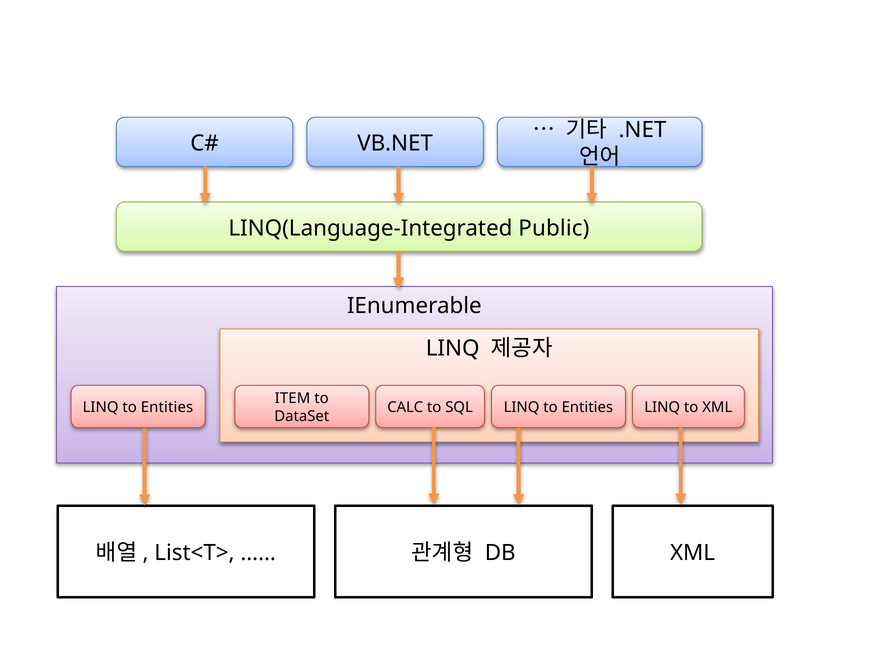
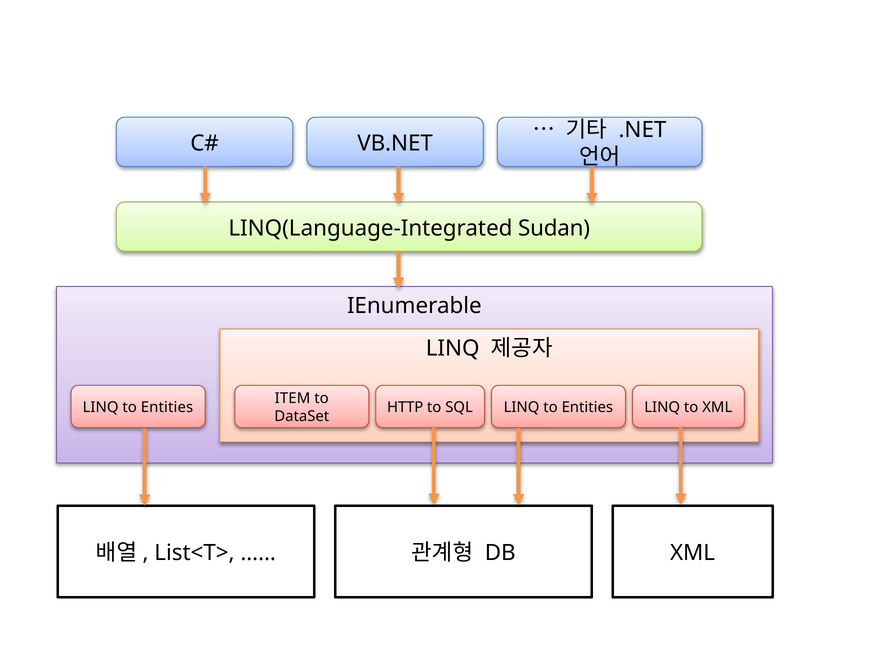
Public: Public -> Sudan
CALC: CALC -> HTTP
